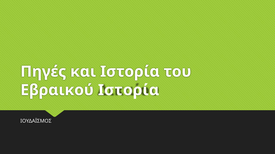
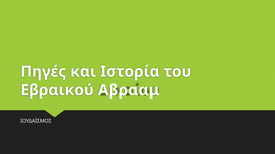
Εβραικού Ιστορία: Ιστορία -> Αβρααμ
